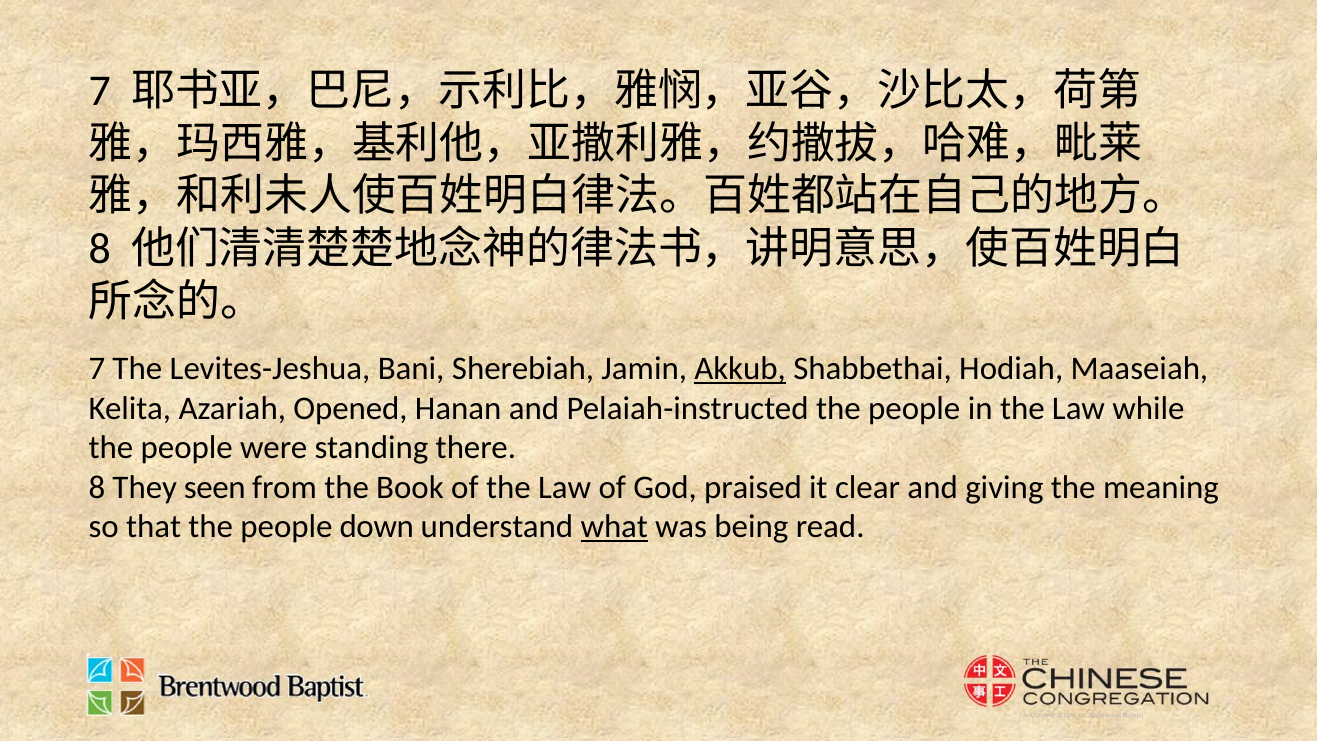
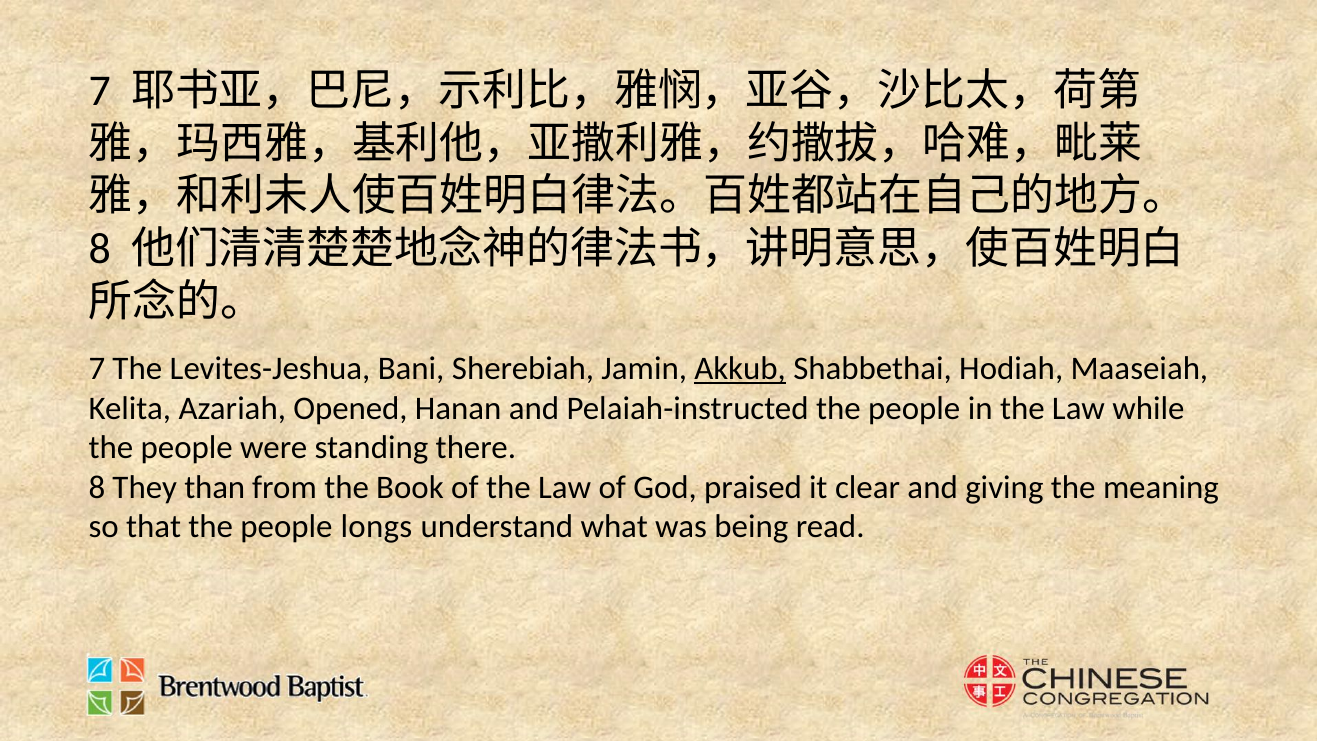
seen: seen -> than
down: down -> longs
what underline: present -> none
